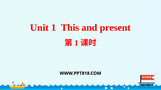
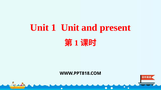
1 This: This -> Unit
